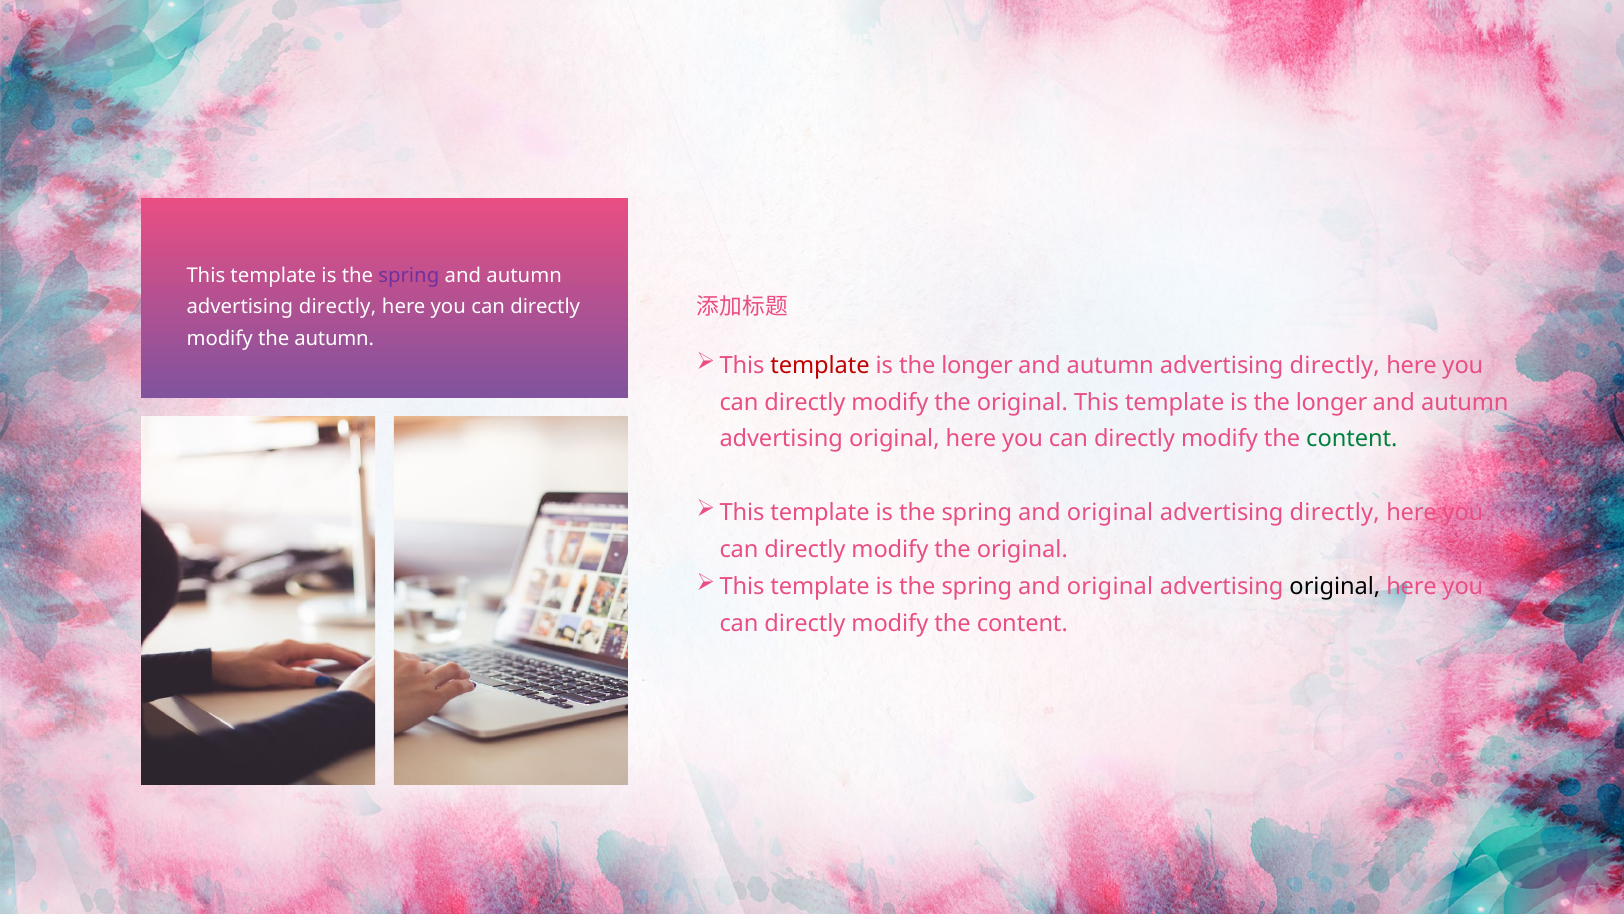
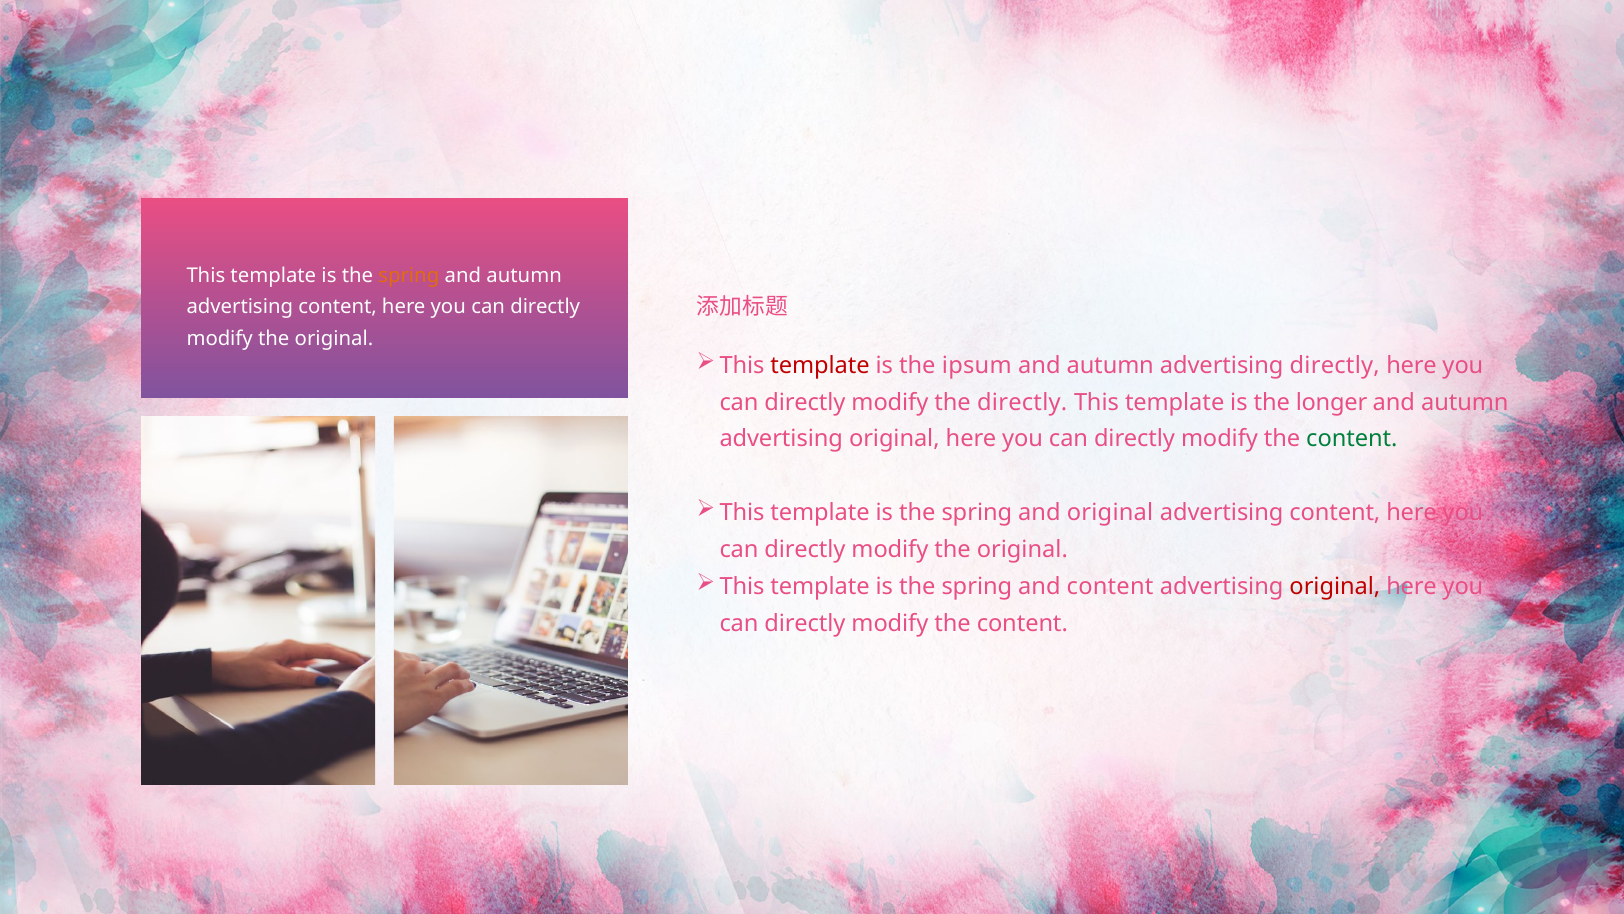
spring at (409, 275) colour: purple -> orange
directly at (338, 307): directly -> content
autumn at (334, 339): autumn -> original
longer at (977, 365): longer -> ipsum
original at (1022, 402): original -> directly
directly at (1335, 513): directly -> content
original at (1110, 586): original -> content
original at (1335, 586) colour: black -> red
